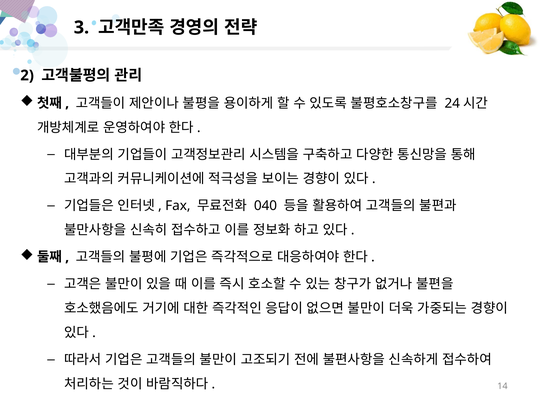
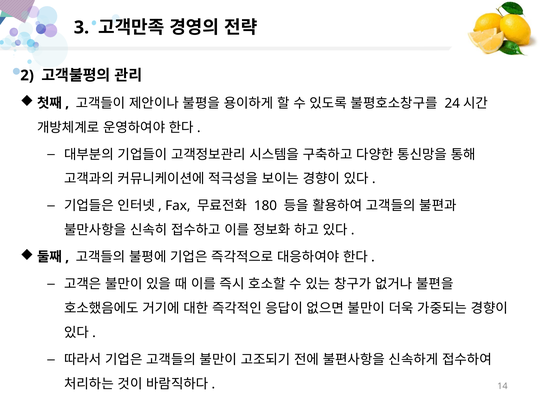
040: 040 -> 180
